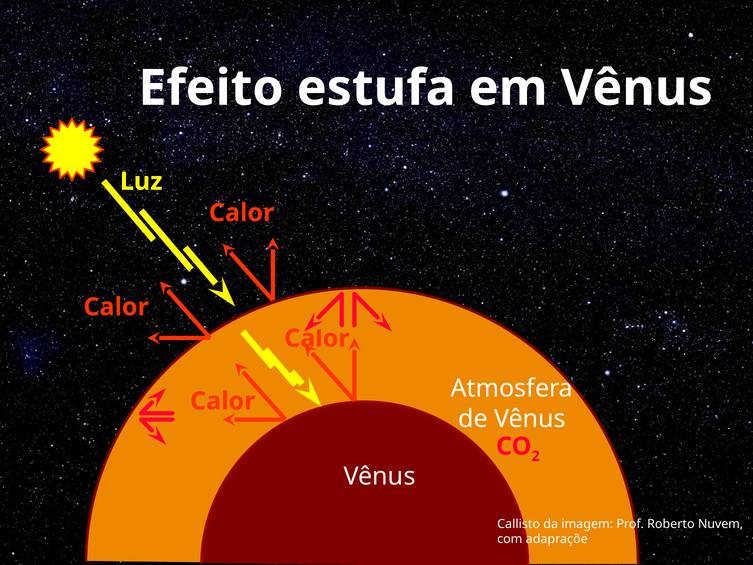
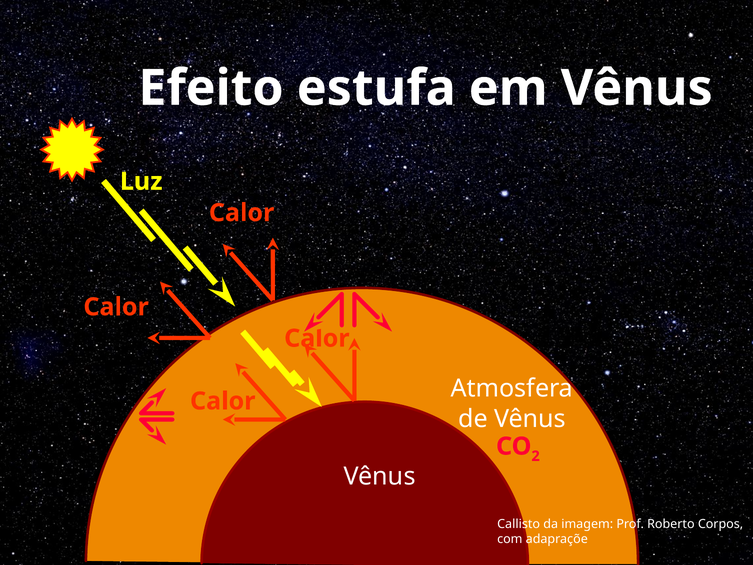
Nuvem: Nuvem -> Corpos
